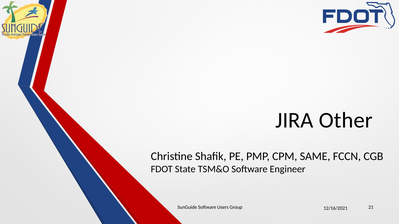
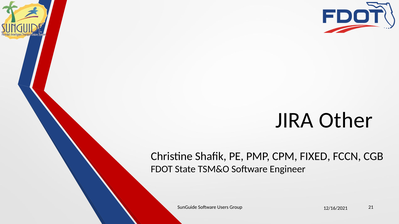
SAME: SAME -> FIXED
